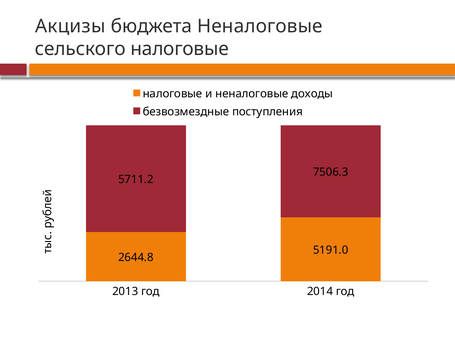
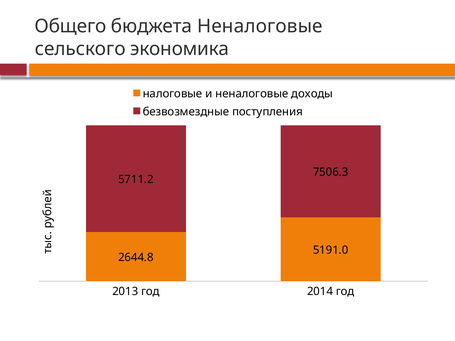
Акцизы: Акцизы -> Общего
сельского налоговые: налоговые -> экономика
